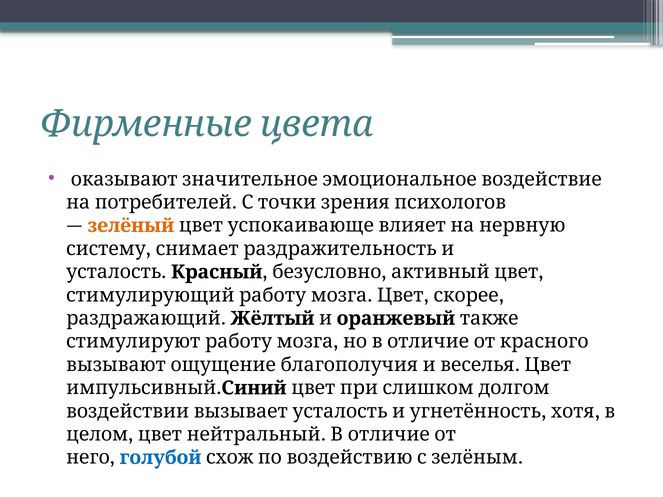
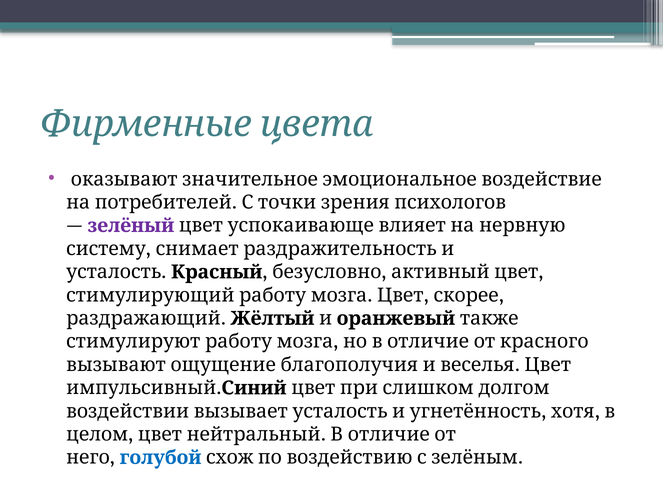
зелёный colour: orange -> purple
